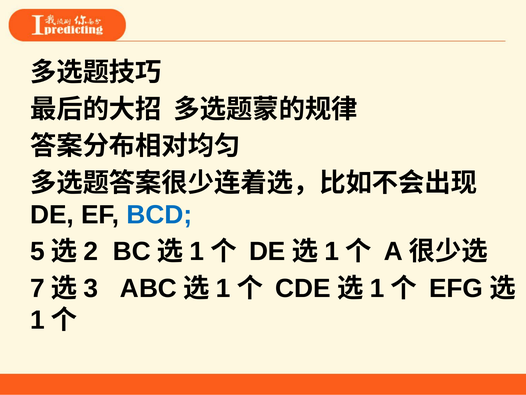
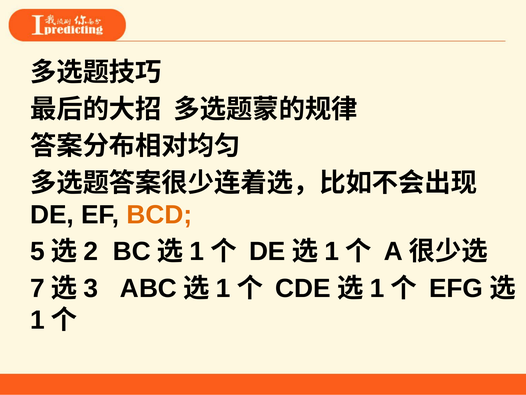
BCD colour: blue -> orange
